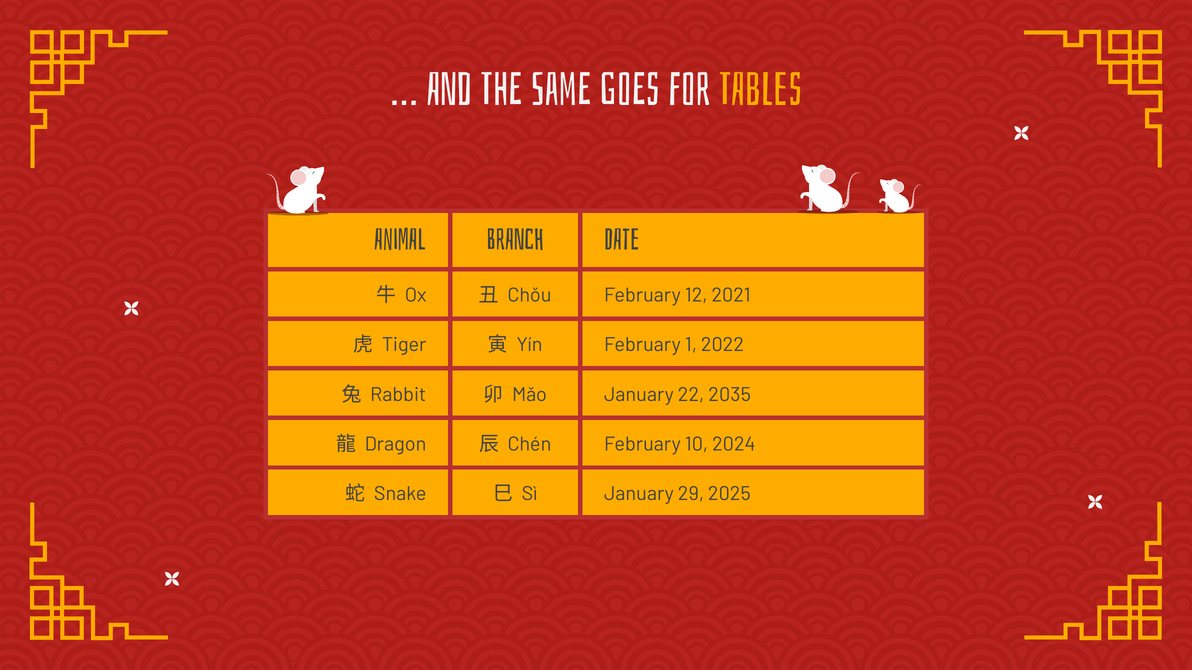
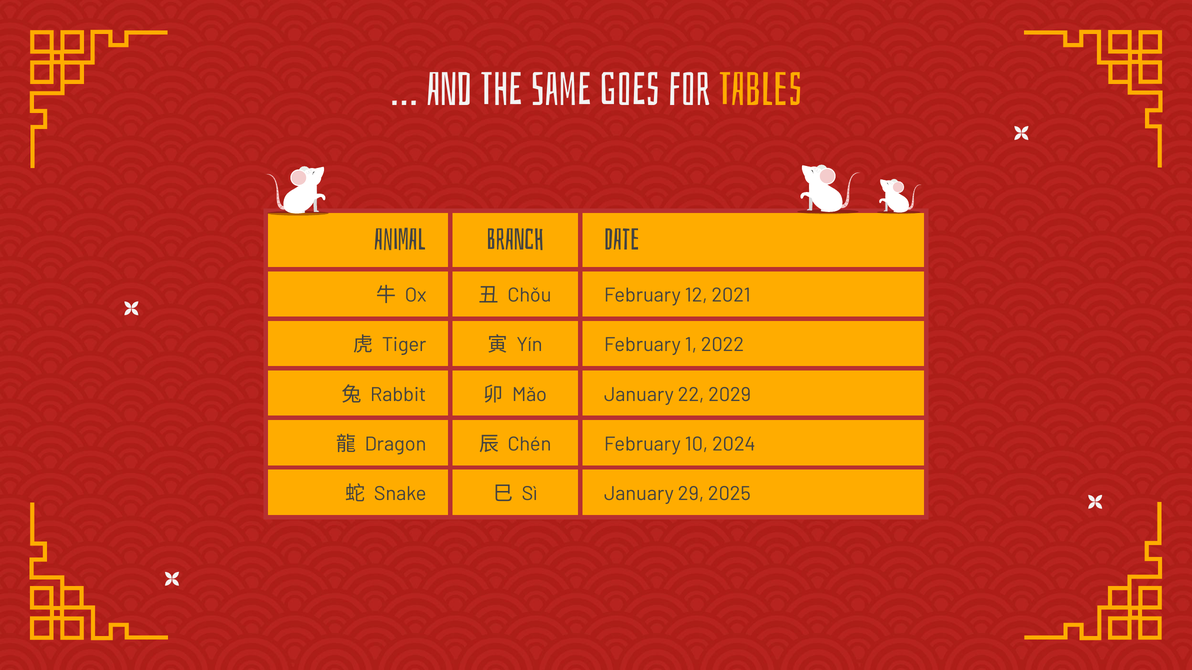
2035: 2035 -> 2029
